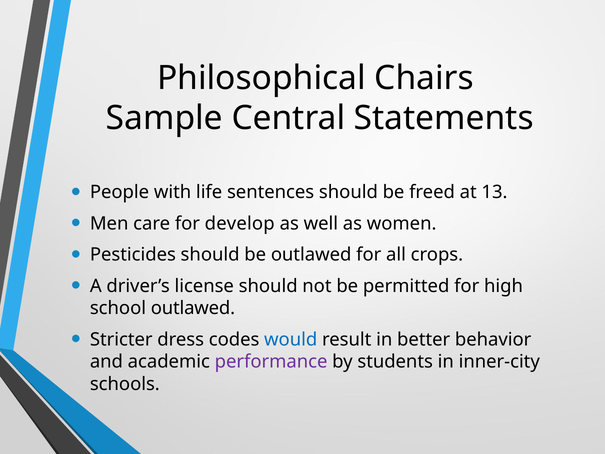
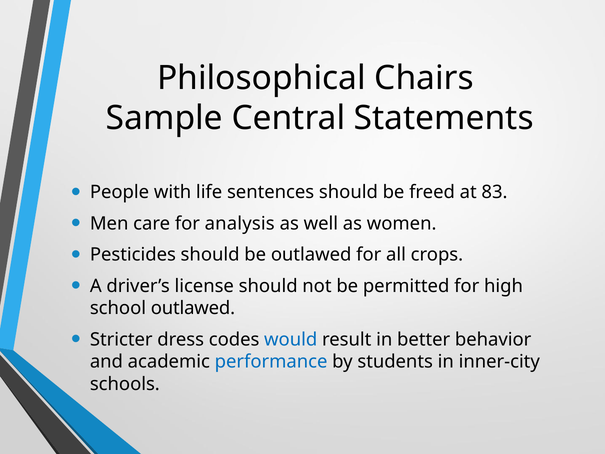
13: 13 -> 83
develop: develop -> analysis
performance colour: purple -> blue
